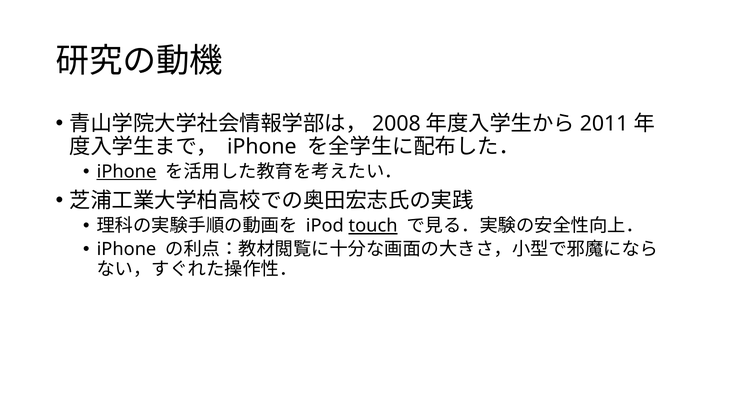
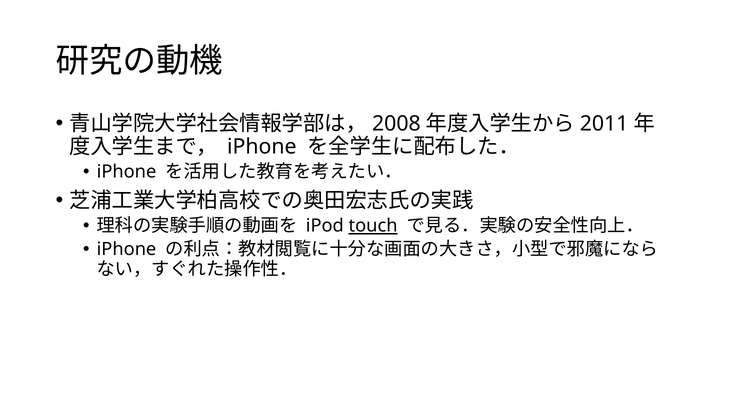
iPhone at (127, 172) underline: present -> none
